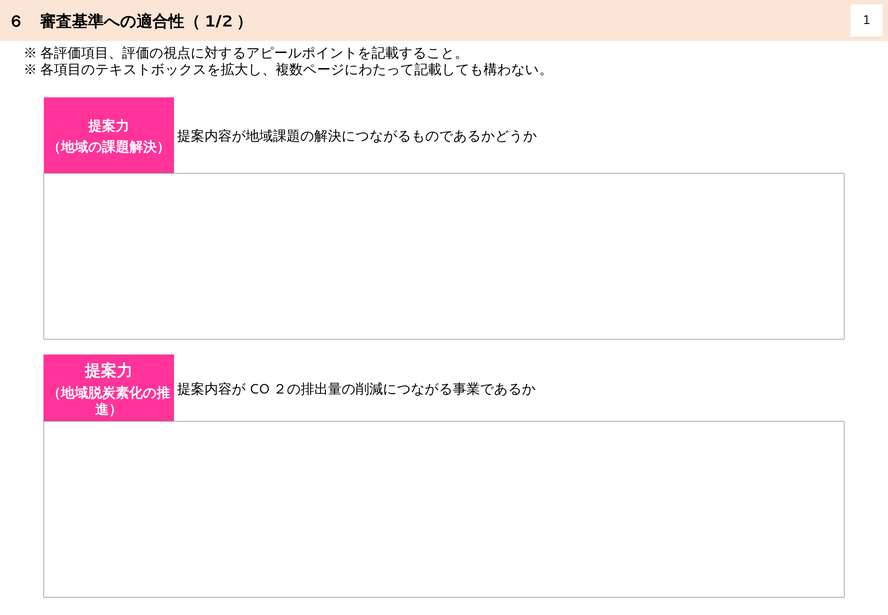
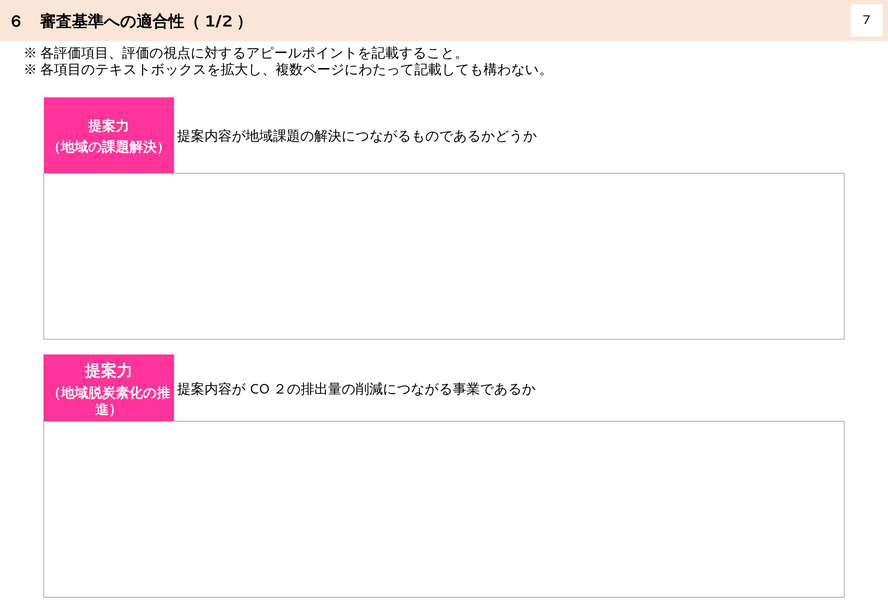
1: 1 -> 7
